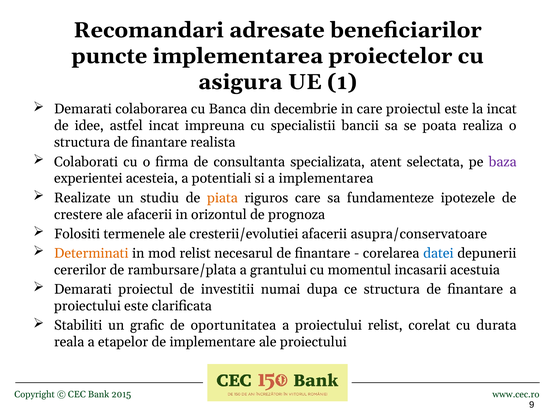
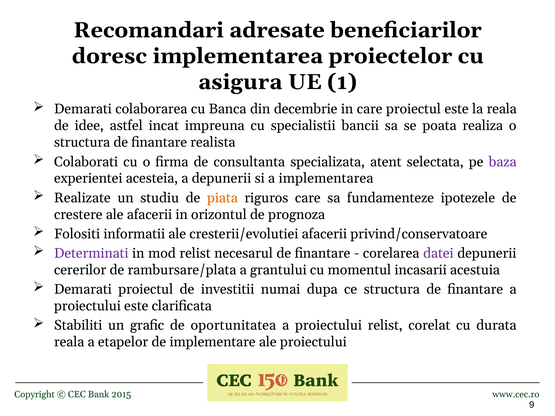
puncte: puncte -> doresc
la incat: incat -> reala
a potentiali: potentiali -> depunerii
termenele: termenele -> informatii
asupra/conservatoare: asupra/conservatoare -> privind/conservatoare
Determinati colour: orange -> purple
datei colour: blue -> purple
